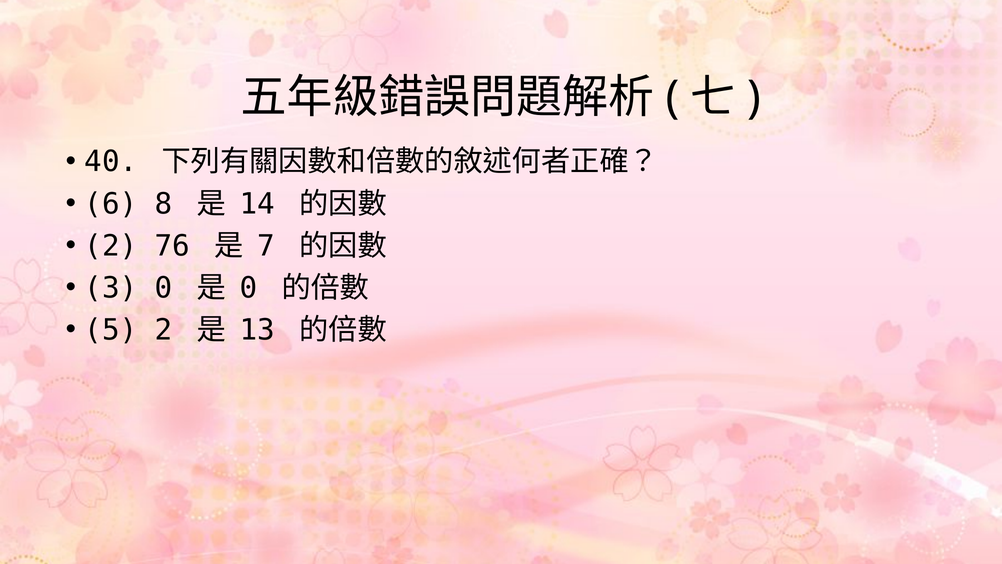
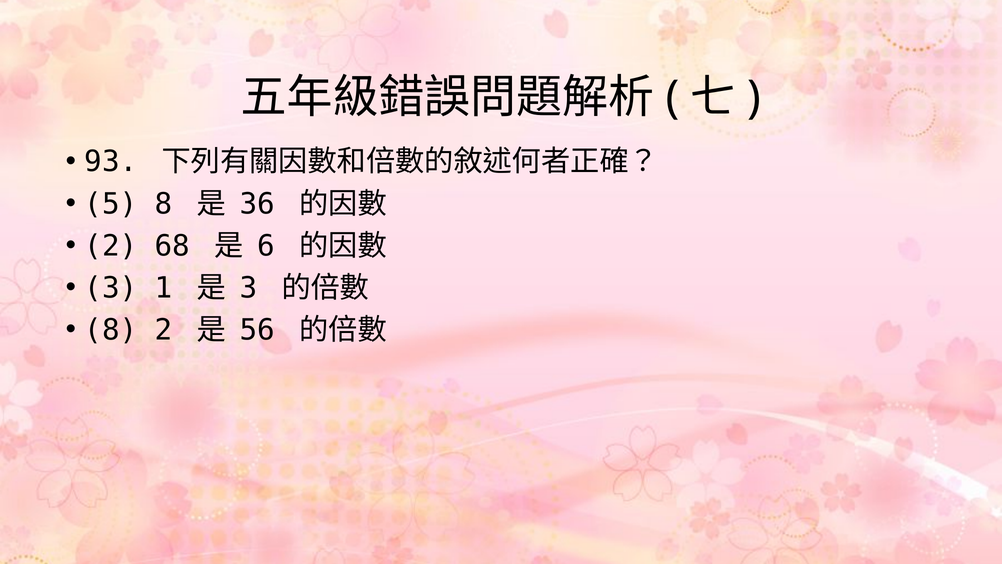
40: 40 -> 93
6: 6 -> 5
14: 14 -> 36
76: 76 -> 68
7: 7 -> 6
3 0: 0 -> 1
0 at (248, 288): 0 -> 3
5 at (111, 330): 5 -> 8
13: 13 -> 56
